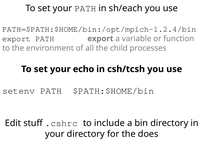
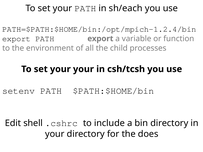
your echo: echo -> your
stuff: stuff -> shell
